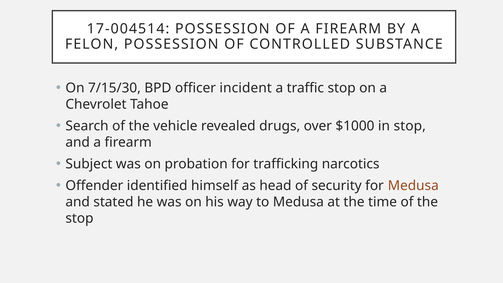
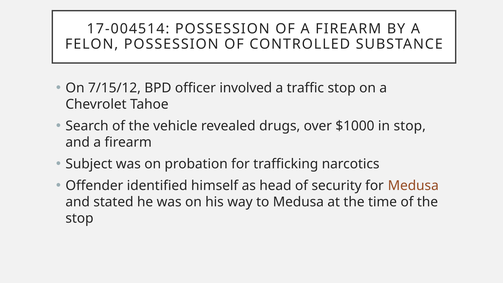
7/15/30: 7/15/30 -> 7/15/12
incident: incident -> involved
